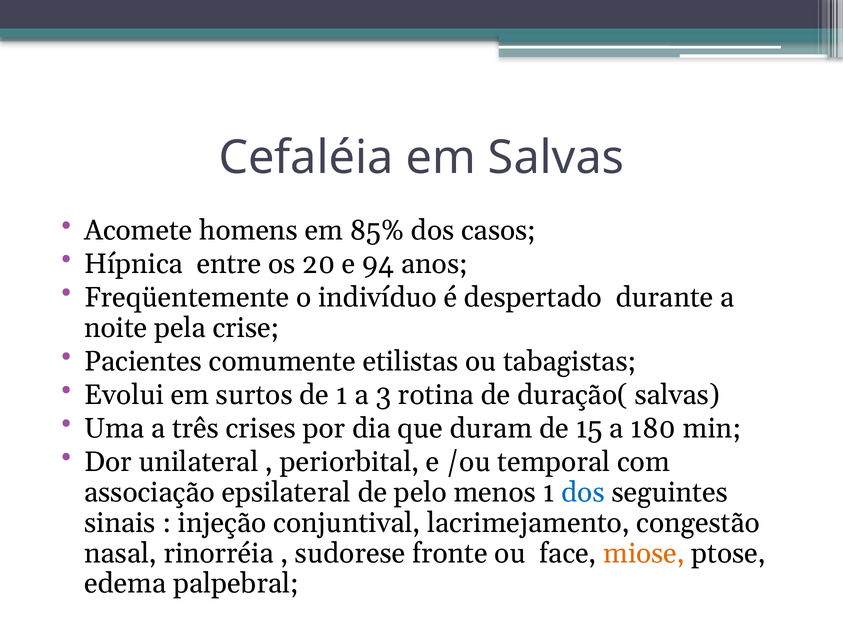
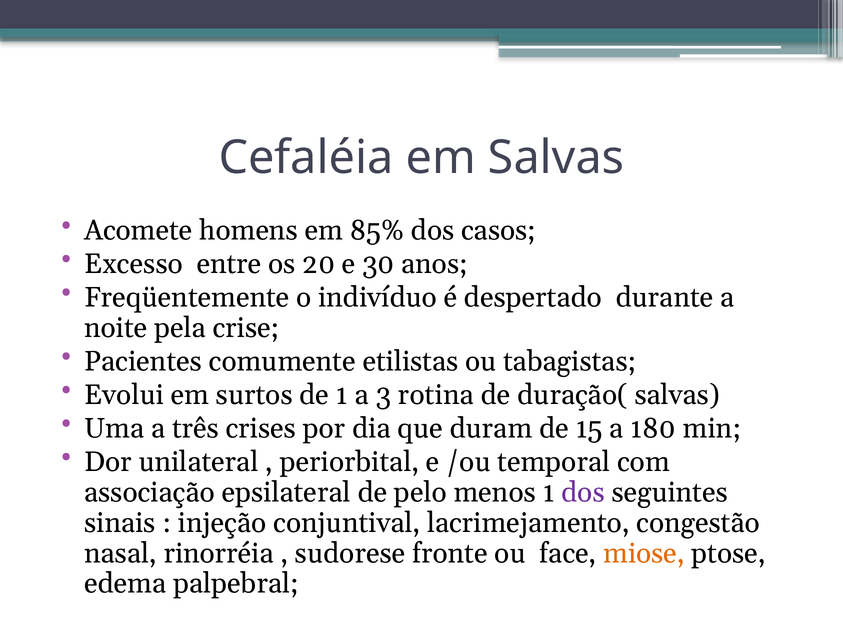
Hípnica: Hípnica -> Excesso
94: 94 -> 30
dos at (583, 492) colour: blue -> purple
